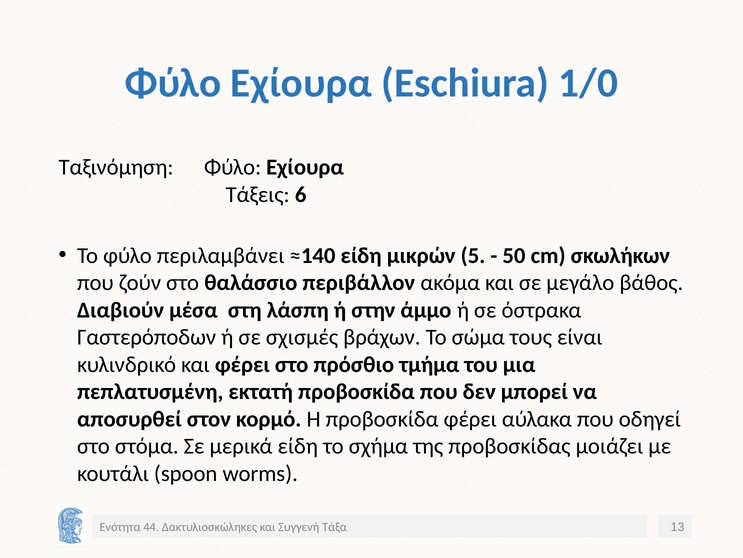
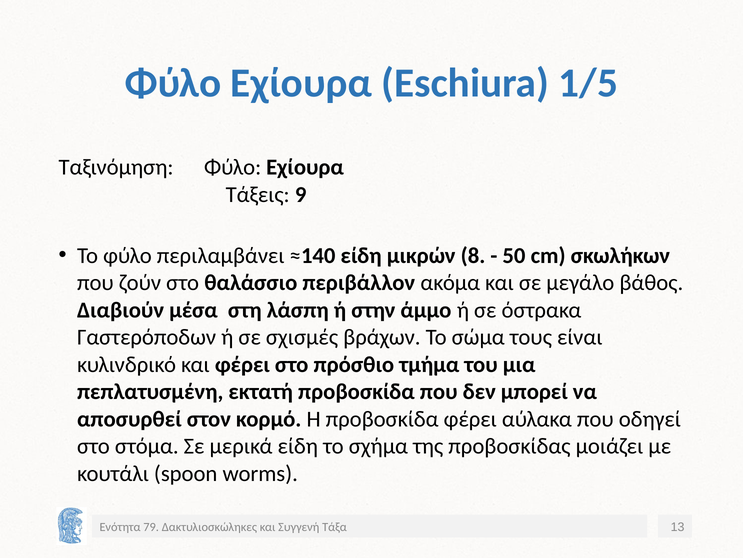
1/0: 1/0 -> 1/5
6: 6 -> 9
5: 5 -> 8
44: 44 -> 79
